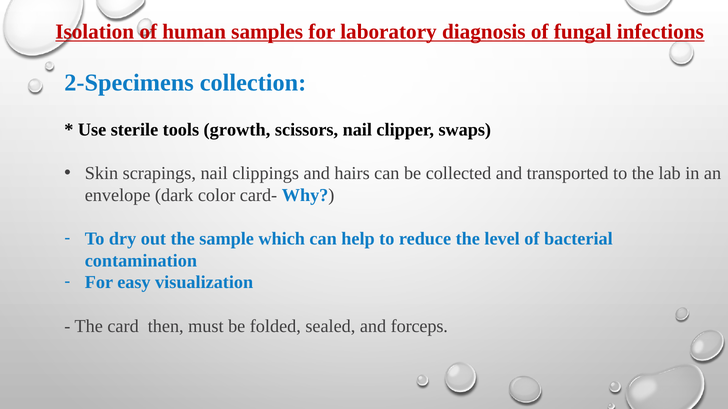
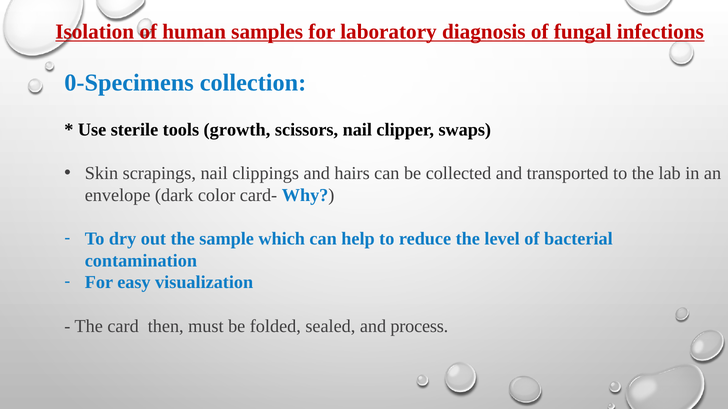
2-Specimens: 2-Specimens -> 0-Specimens
forceps: forceps -> process
